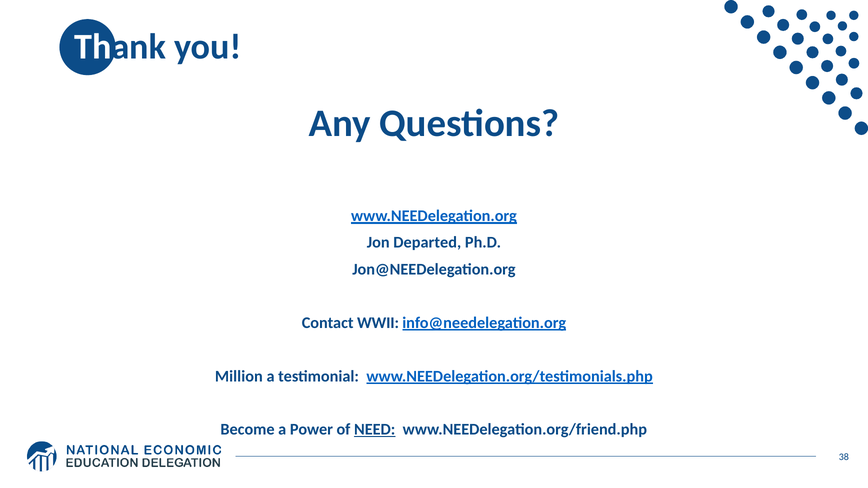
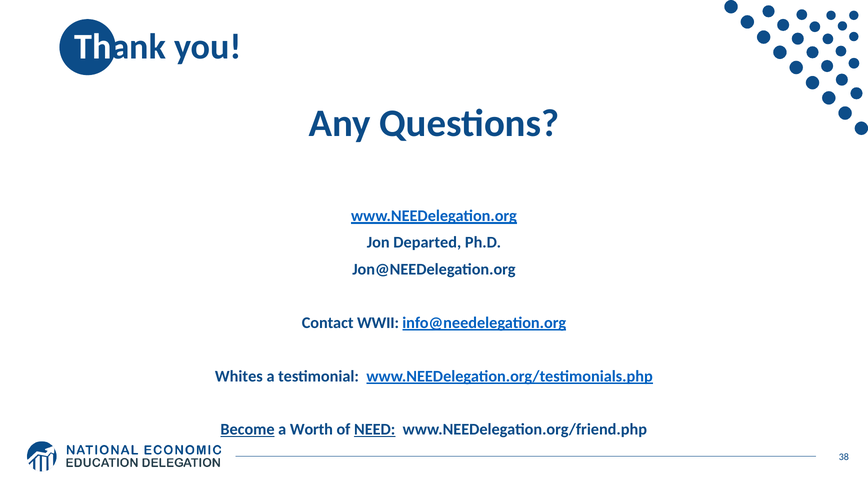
Million: Million -> Whites
Become underline: none -> present
Power: Power -> Worth
